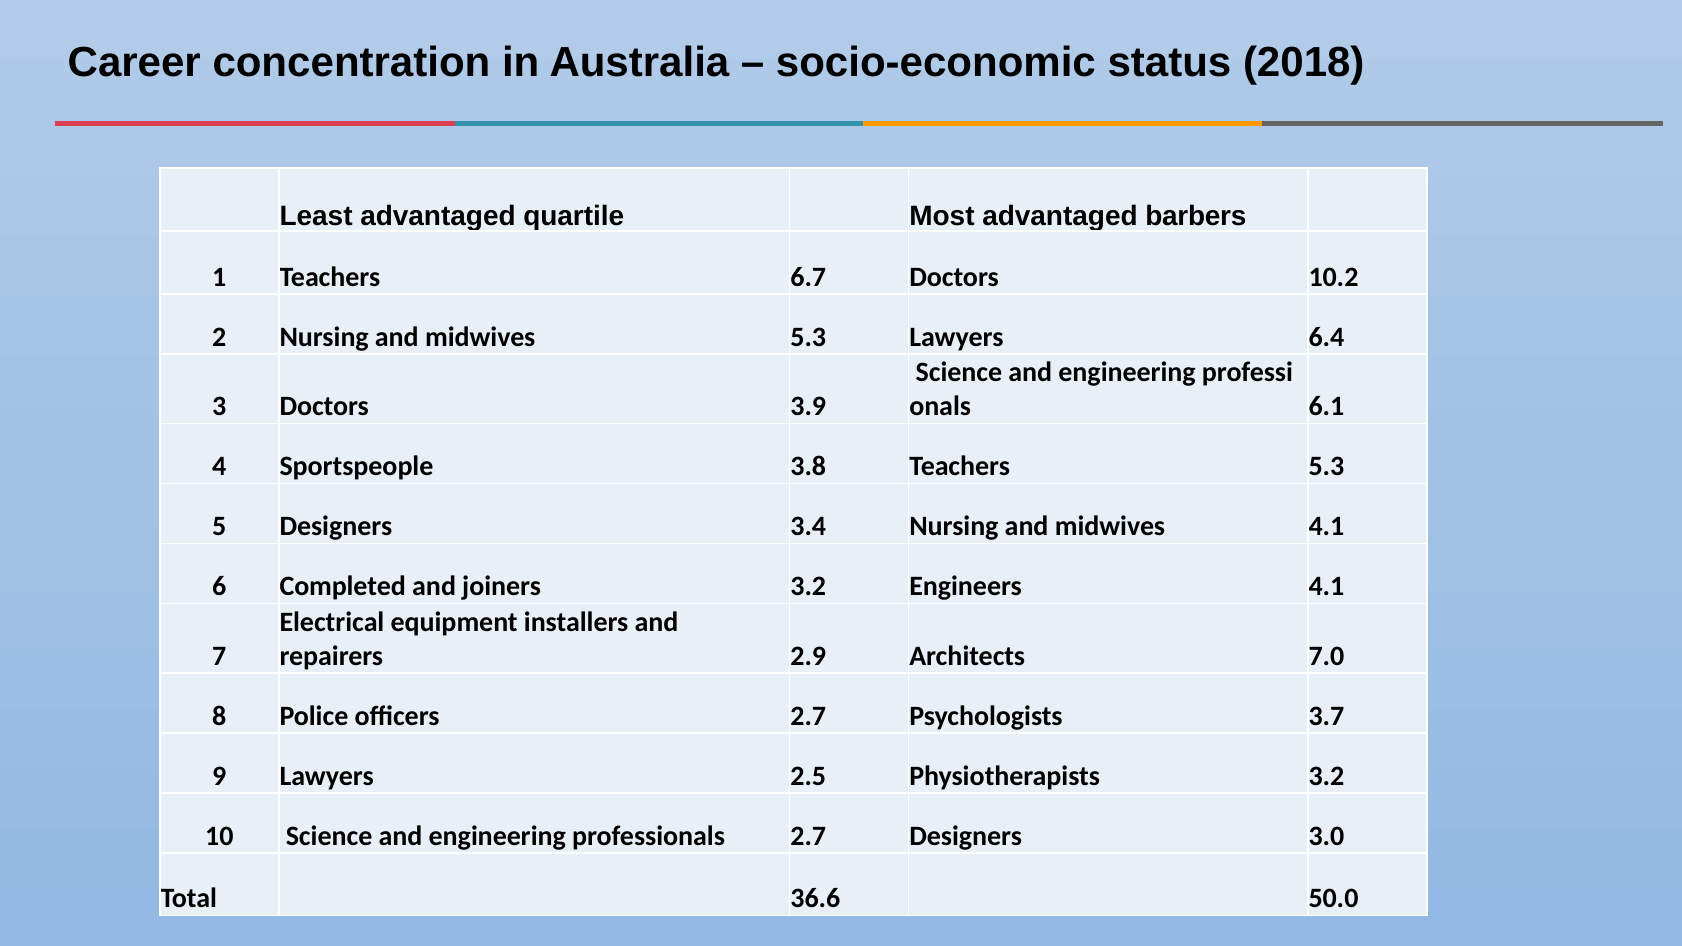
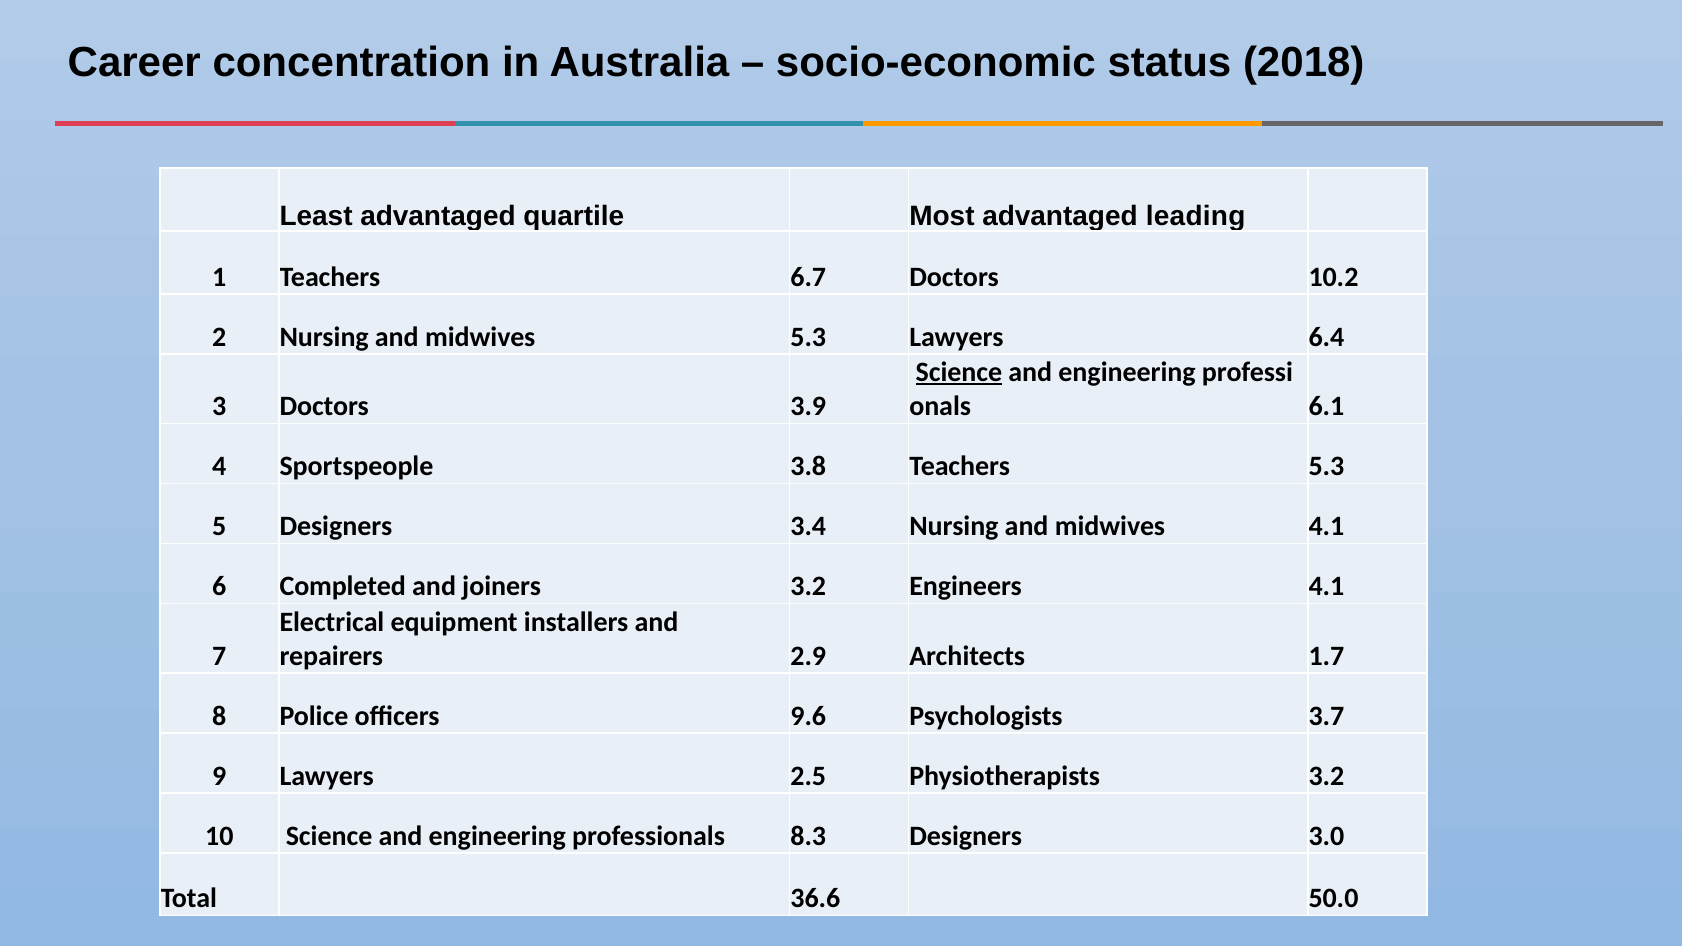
barbers: barbers -> leading
Science at (959, 372) underline: none -> present
7.0: 7.0 -> 1.7
officers 2.7: 2.7 -> 9.6
professionals 2.7: 2.7 -> 8.3
